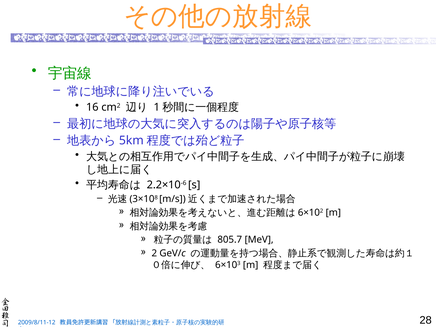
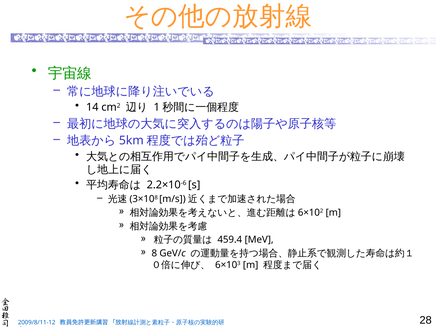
16: 16 -> 14
805.7: 805.7 -> 459.4
2: 2 -> 8
